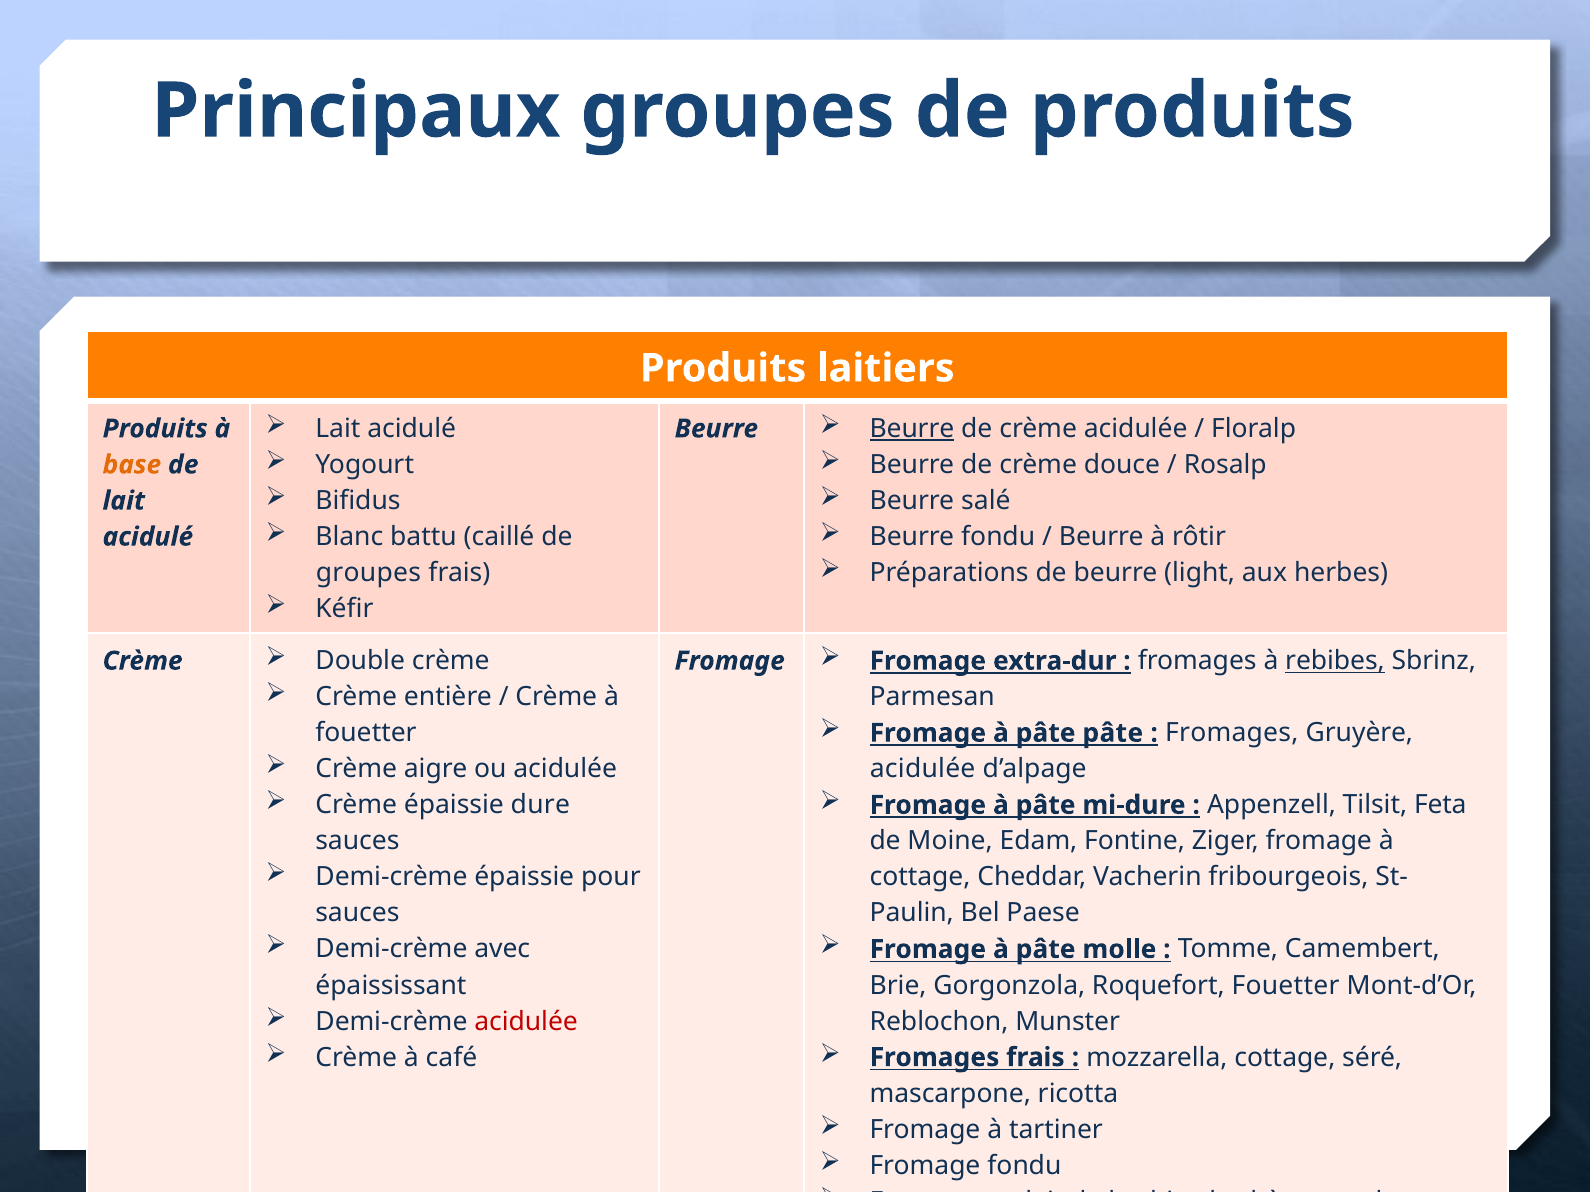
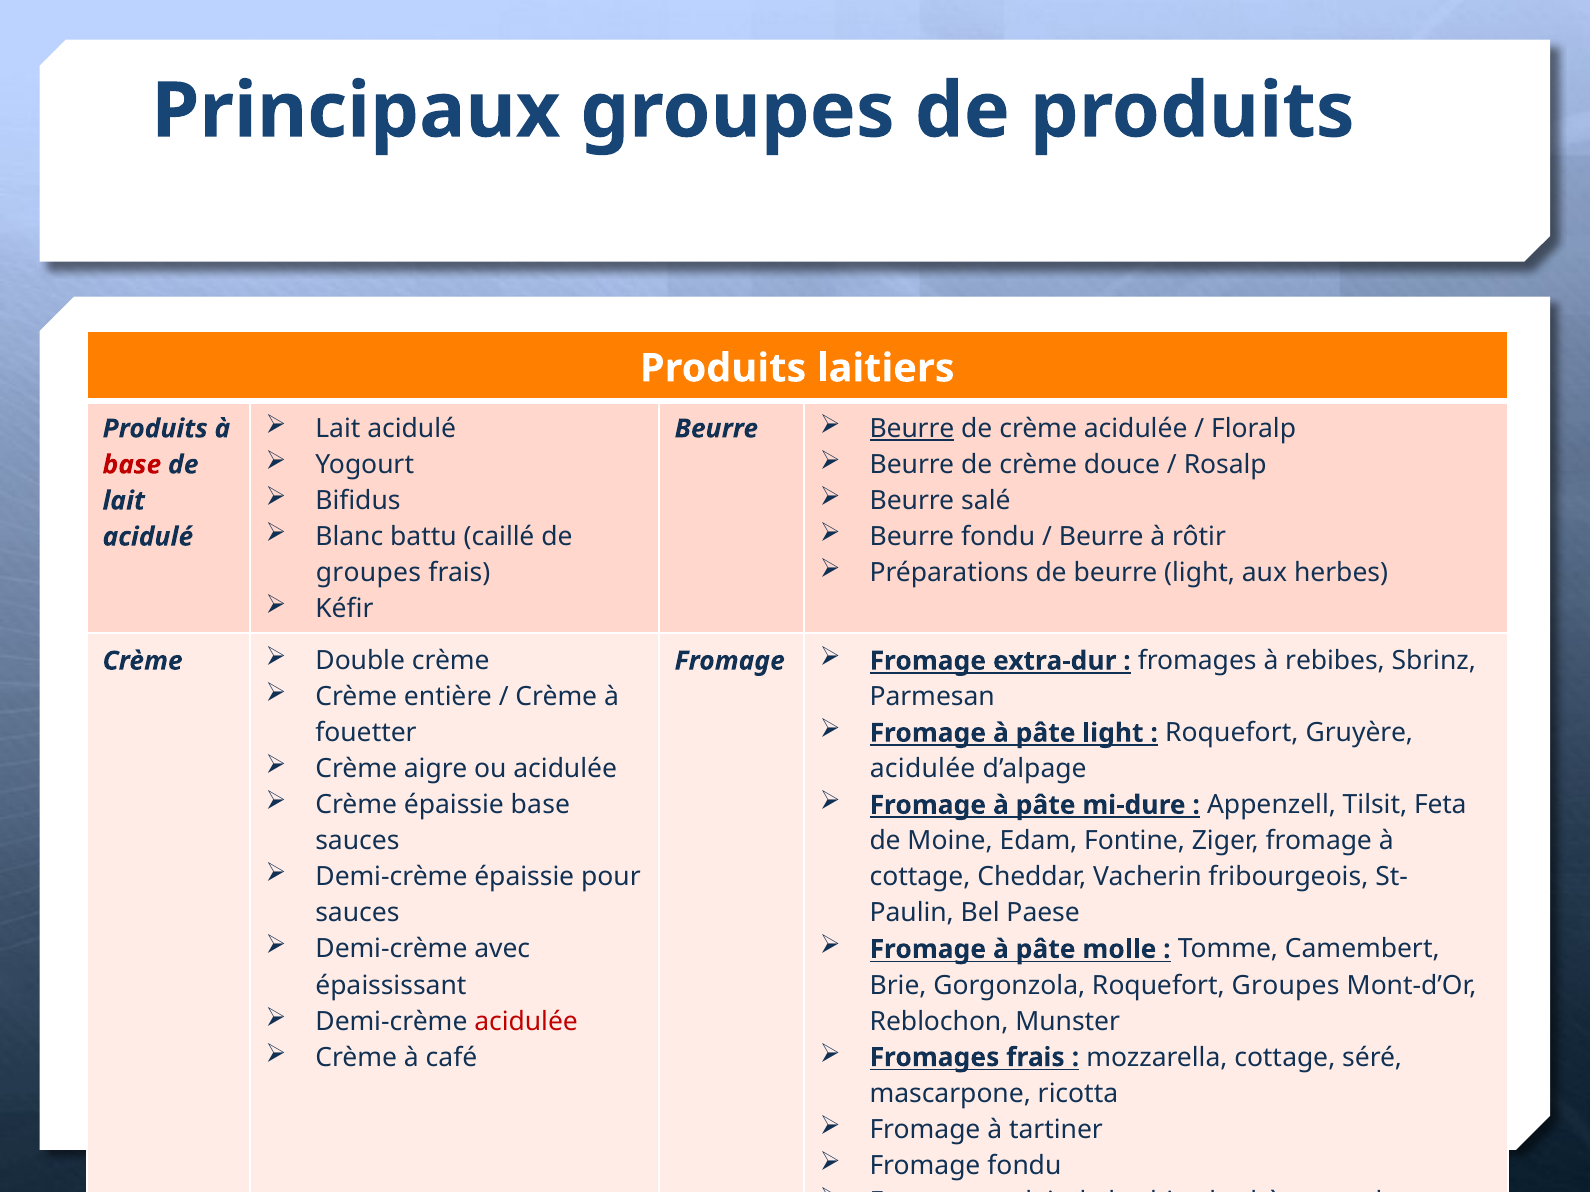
base at (132, 465) colour: orange -> red
rebibes underline: present -> none
pâte pâte: pâte -> light
Fromages at (1232, 733): Fromages -> Roquefort
épaissie dure: dure -> base
Roquefort Fouetter: Fouetter -> Groupes
